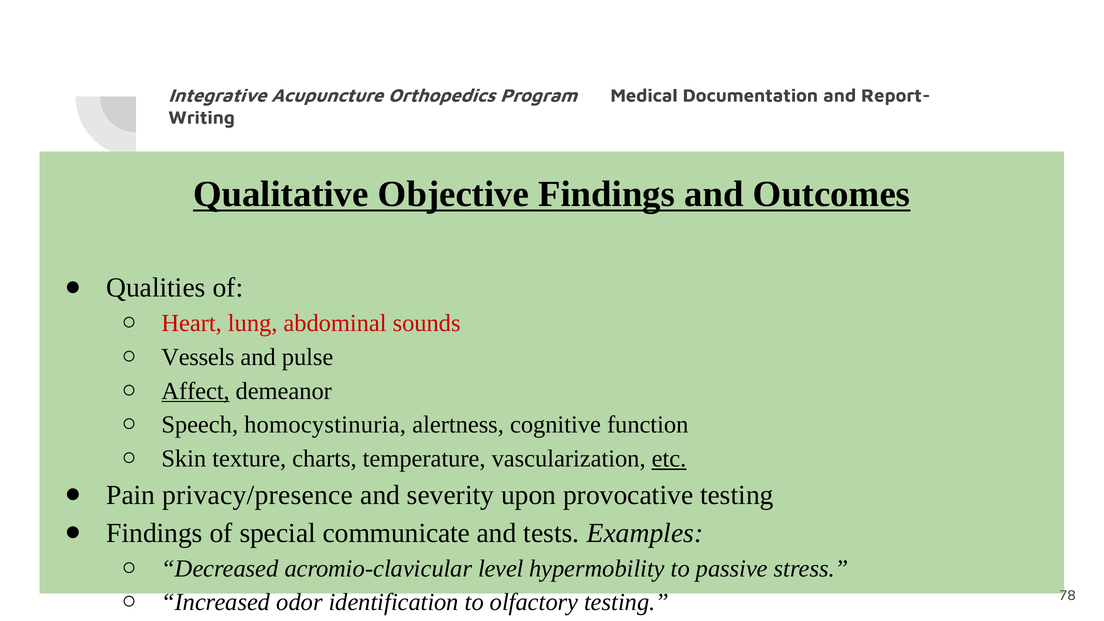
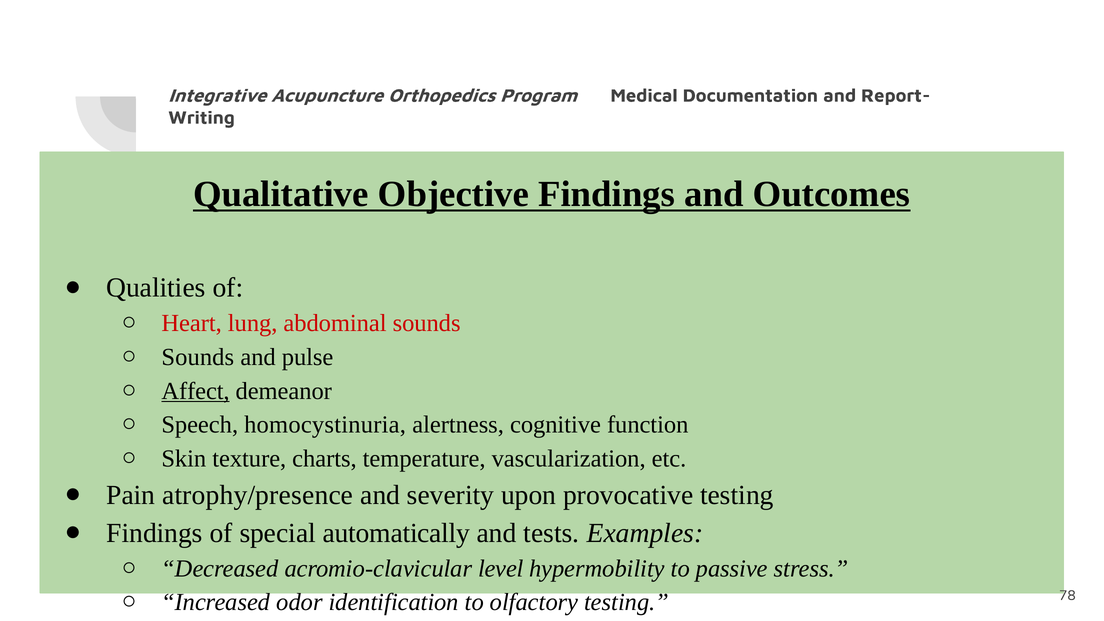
Vessels at (198, 357): Vessels -> Sounds
etc underline: present -> none
privacy/presence: privacy/presence -> atrophy/presence
communicate: communicate -> automatically
